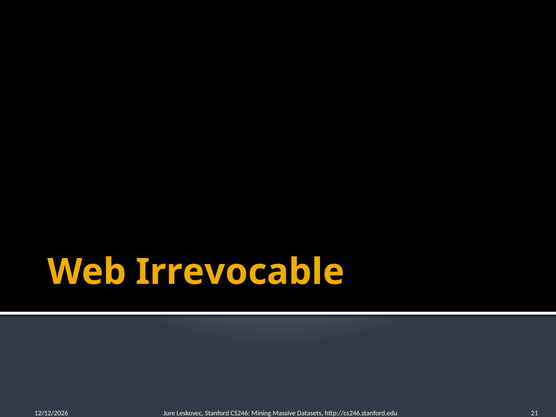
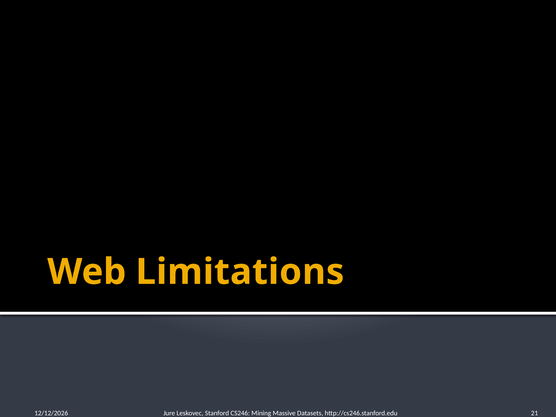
Irrevocable: Irrevocable -> Limitations
